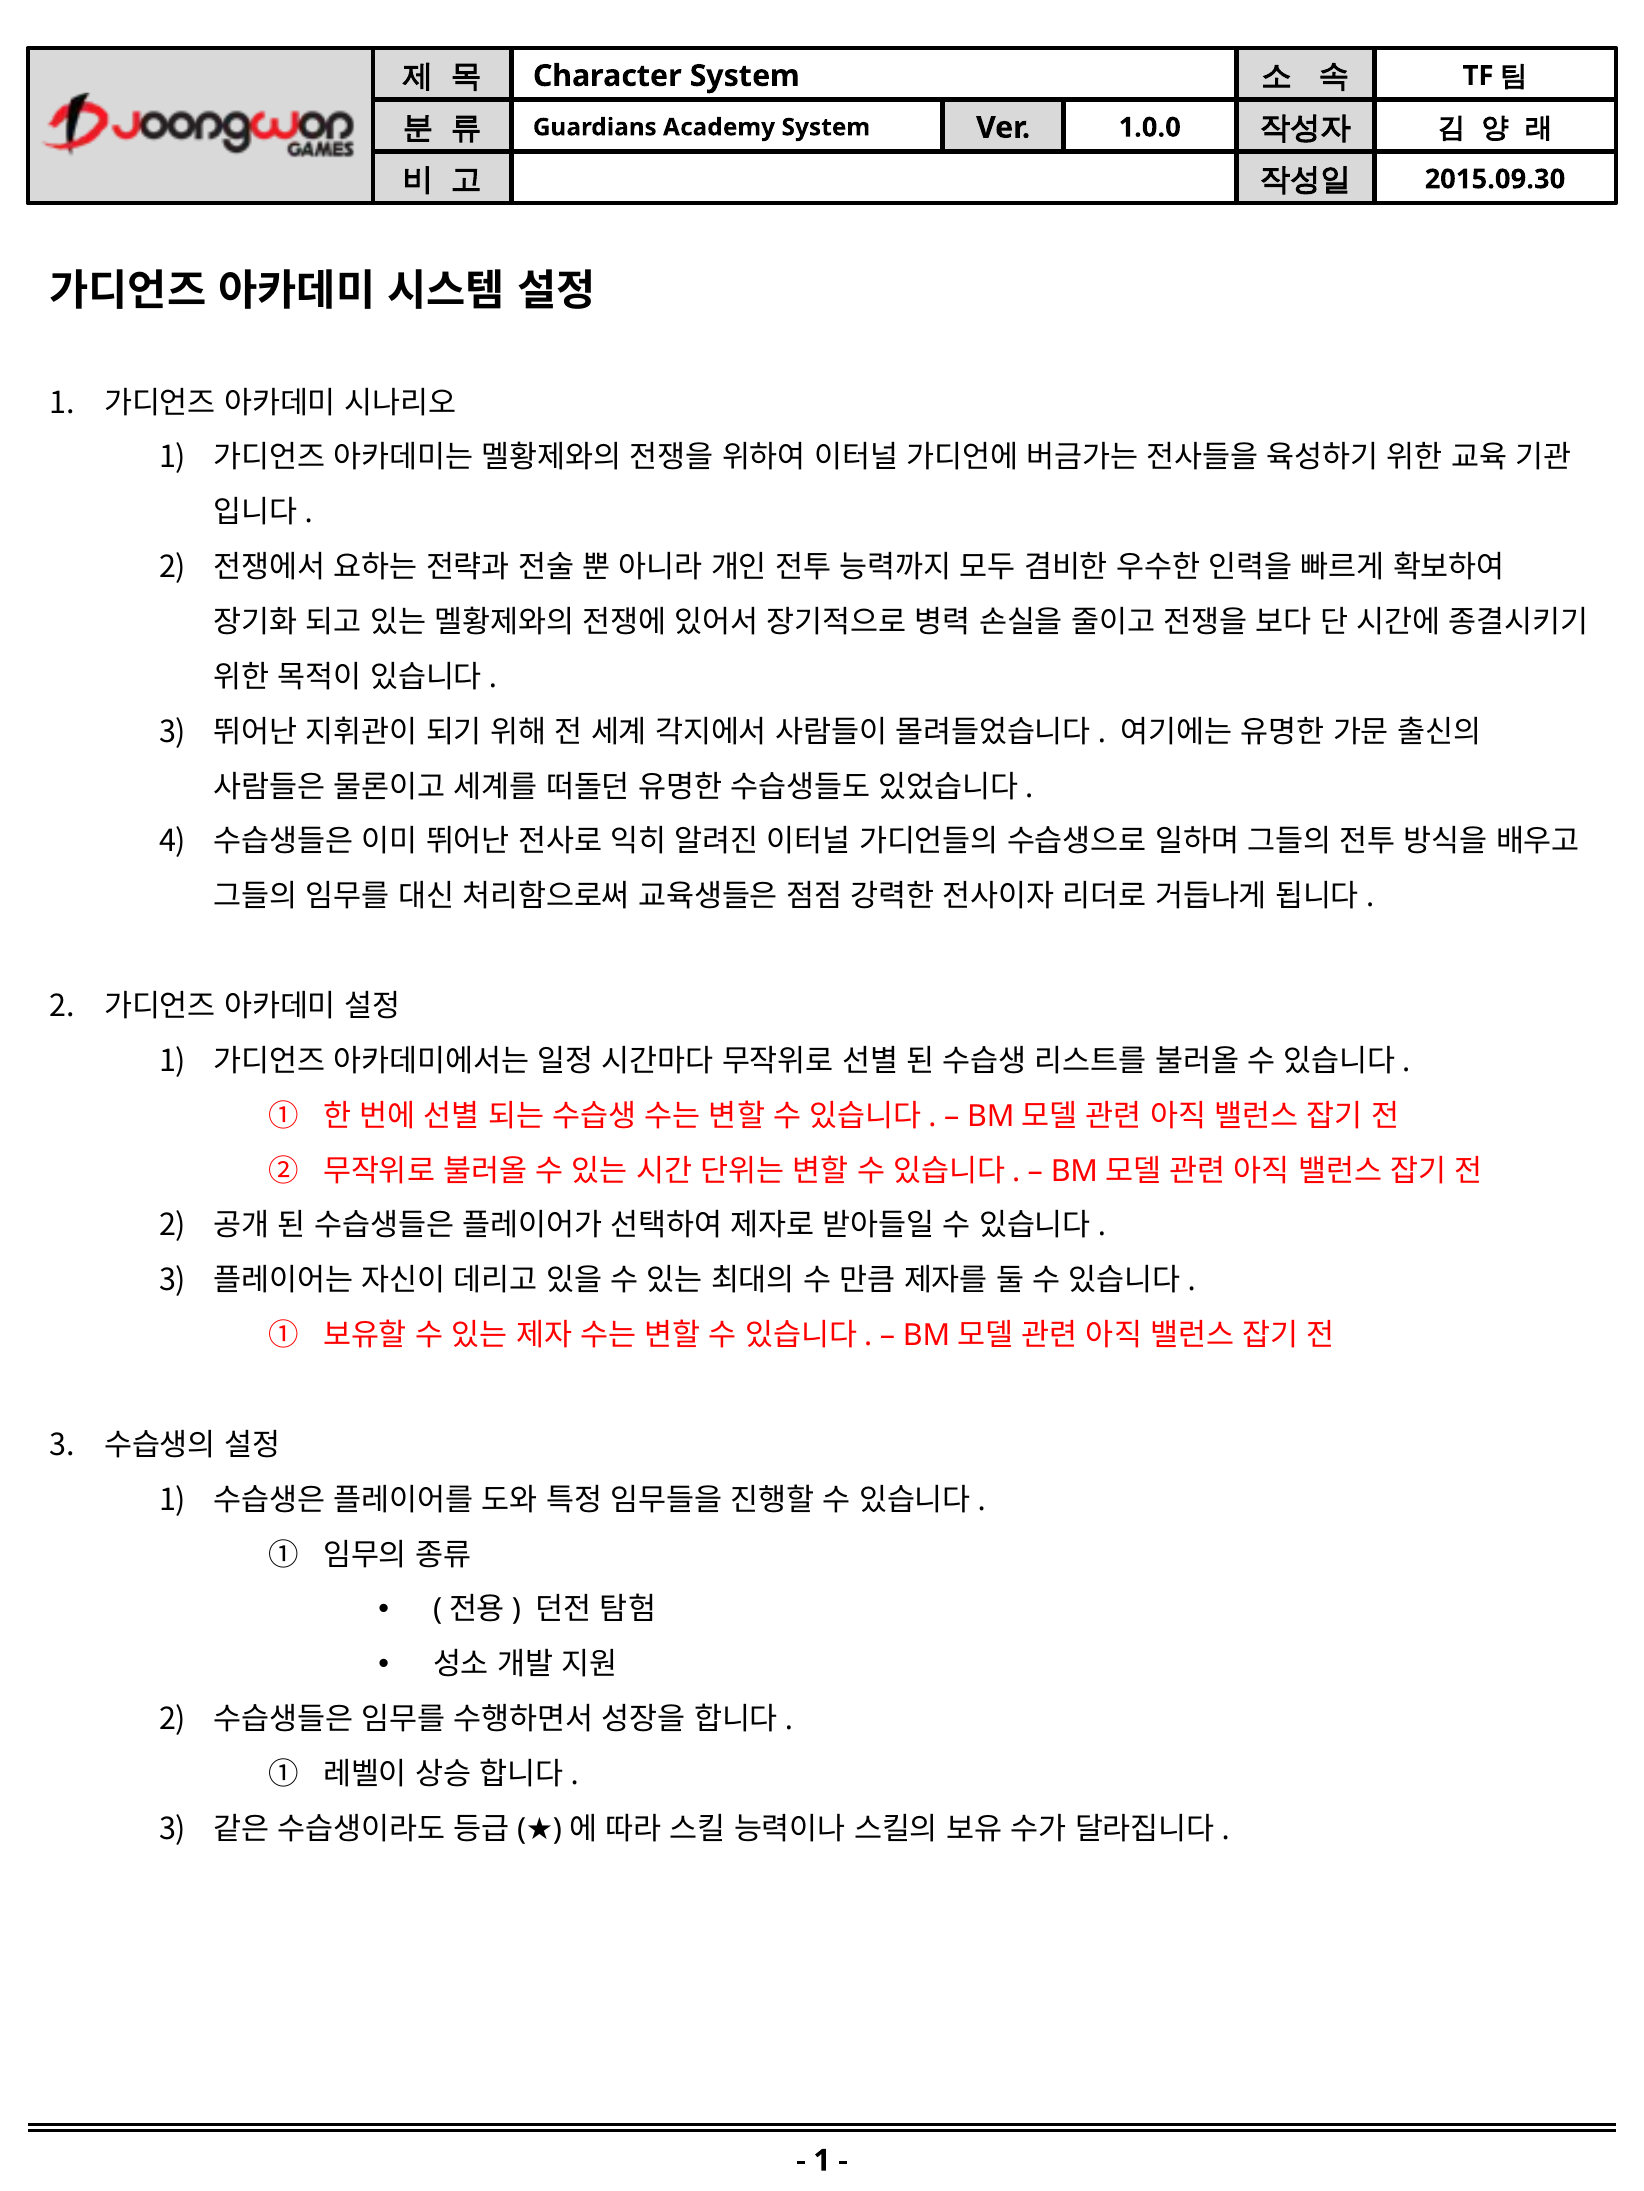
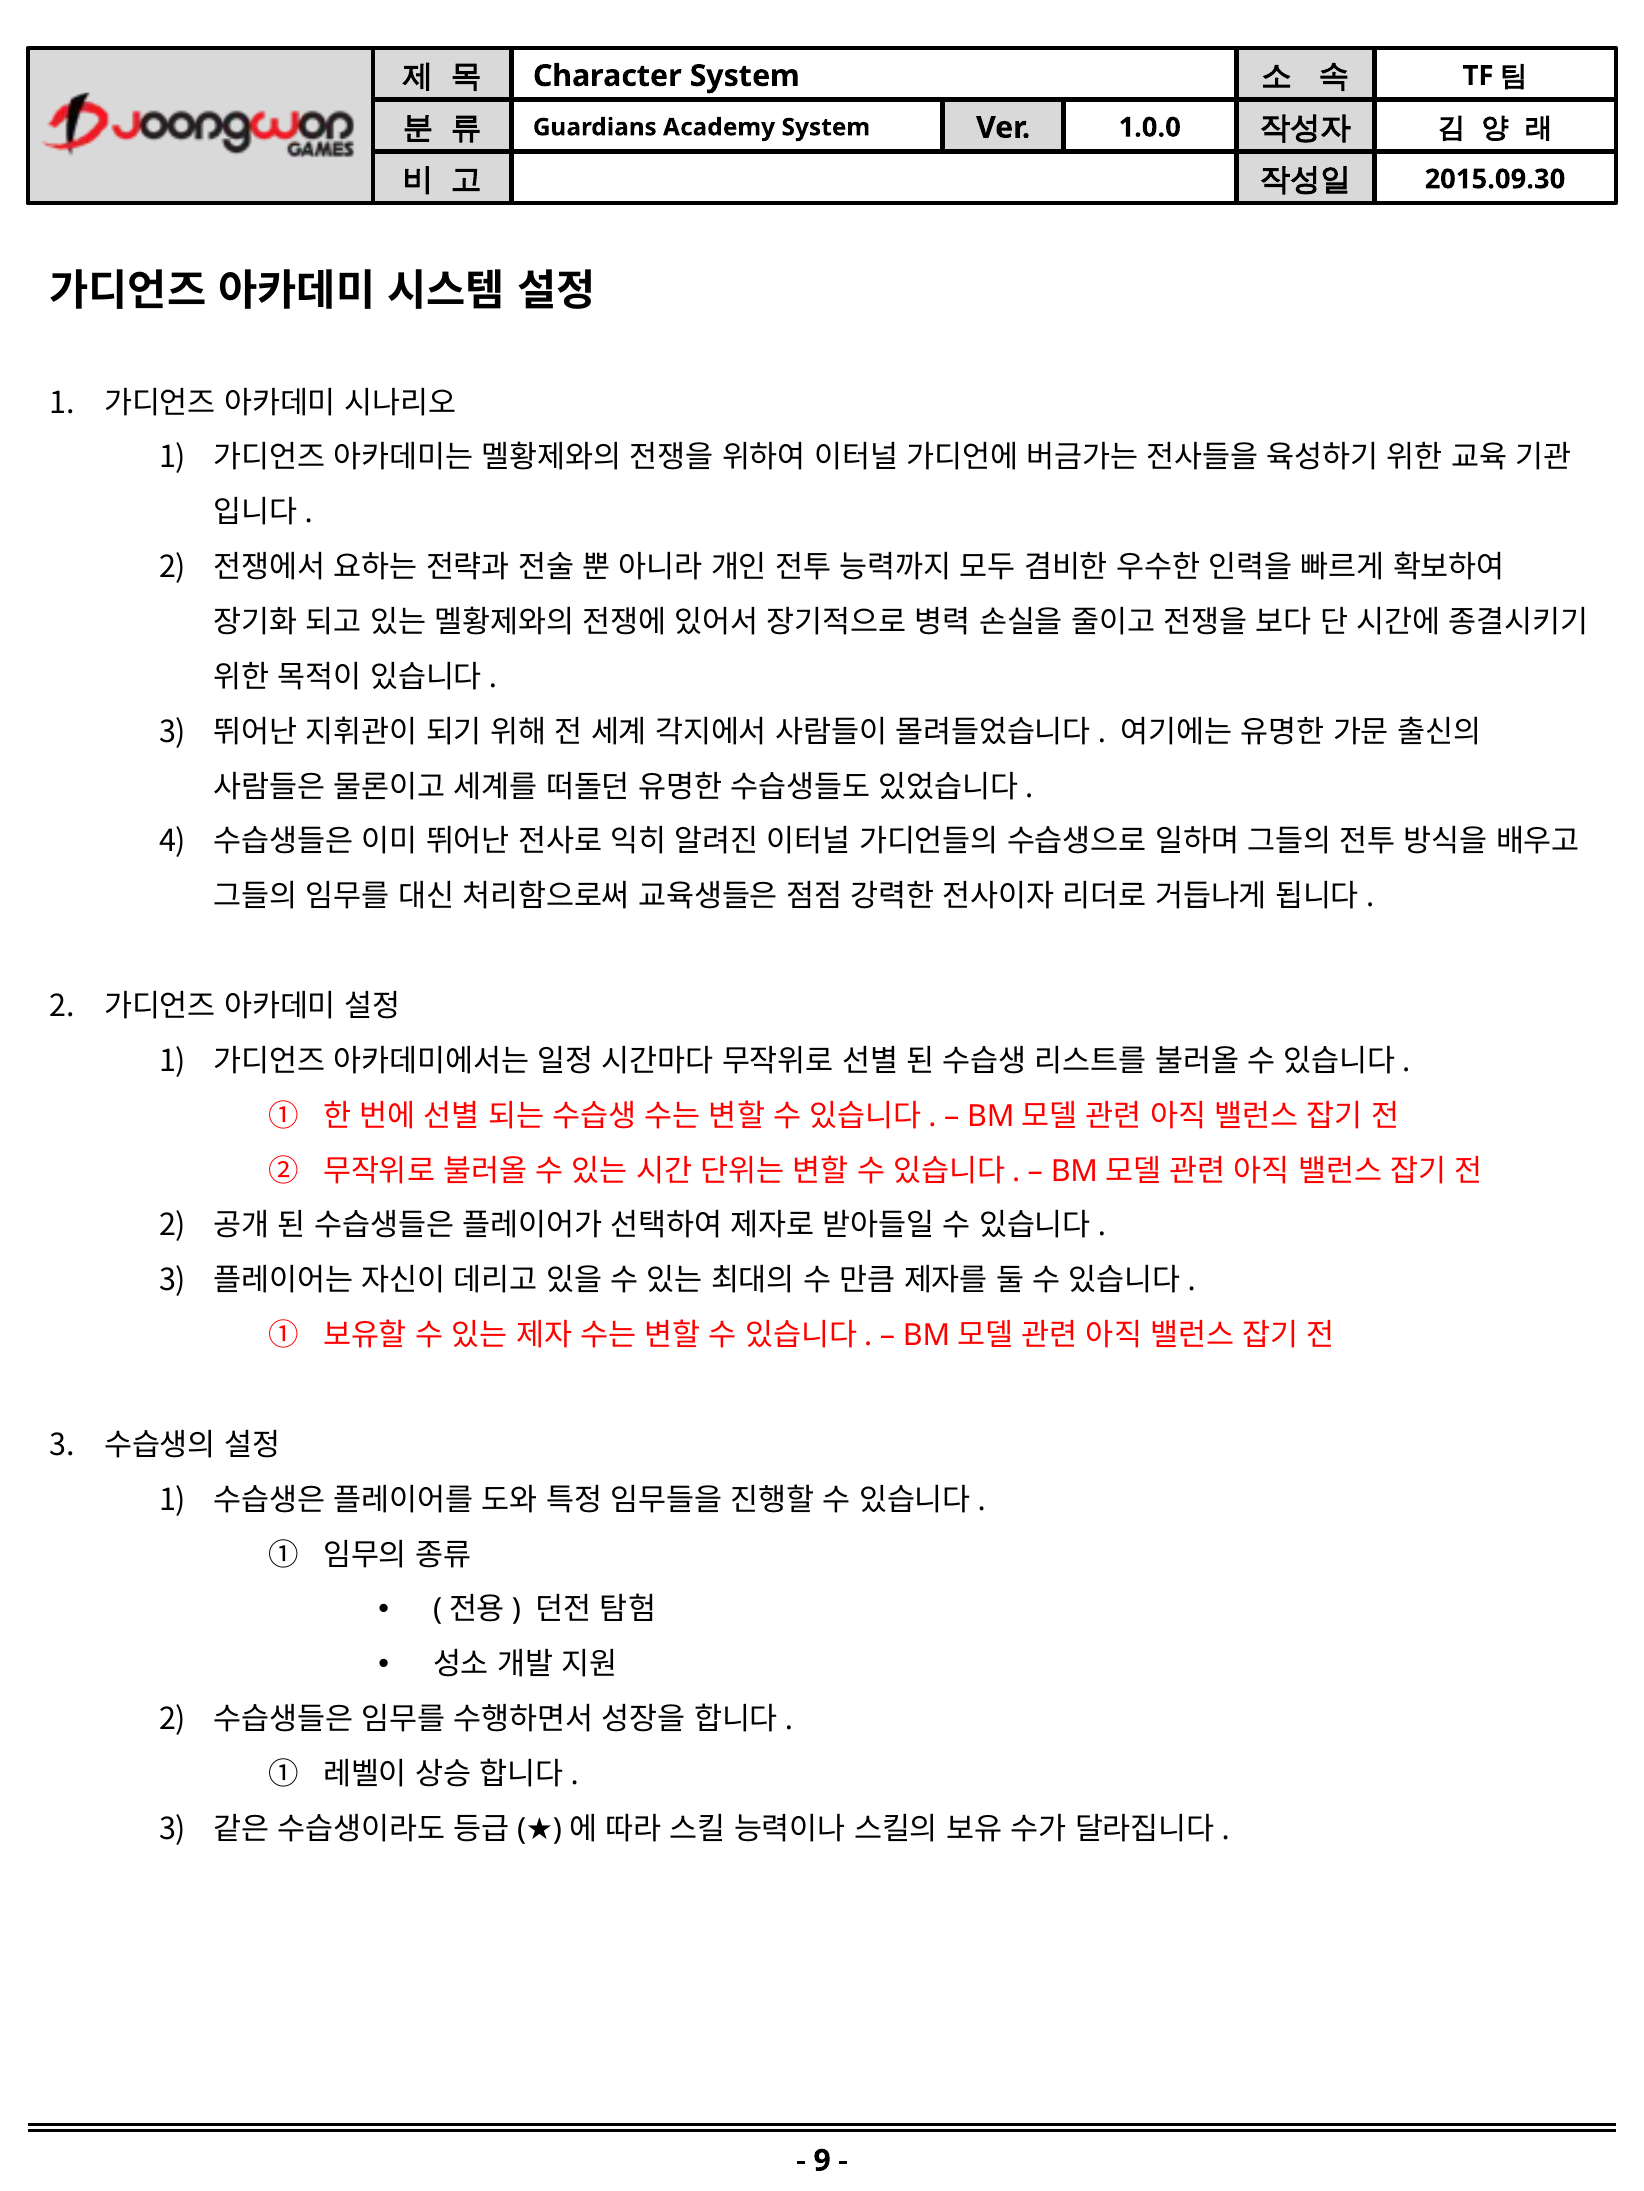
1 at (822, 2162): 1 -> 9
